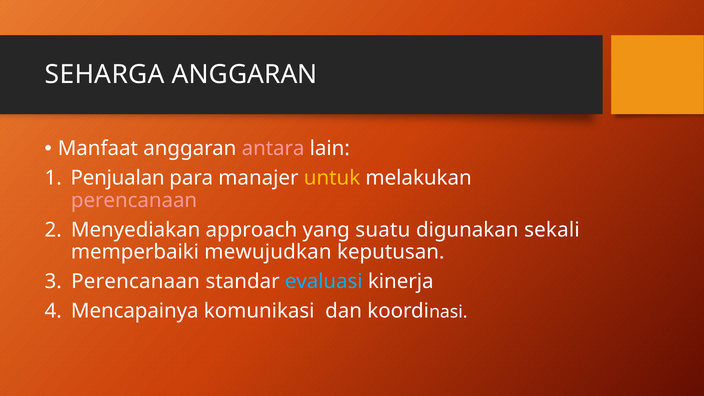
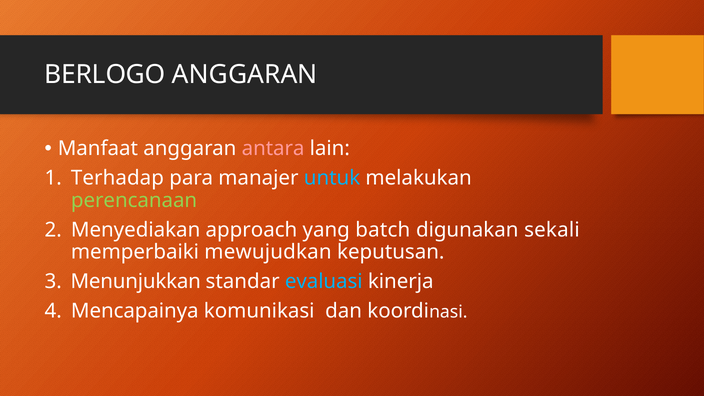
SEHARGA: SEHARGA -> BERLOGO
Penjualan: Penjualan -> Terhadap
untuk colour: yellow -> light blue
perencanaan at (134, 200) colour: pink -> light green
suatu: suatu -> batch
Perencanaan at (136, 281): Perencanaan -> Menunjukkan
